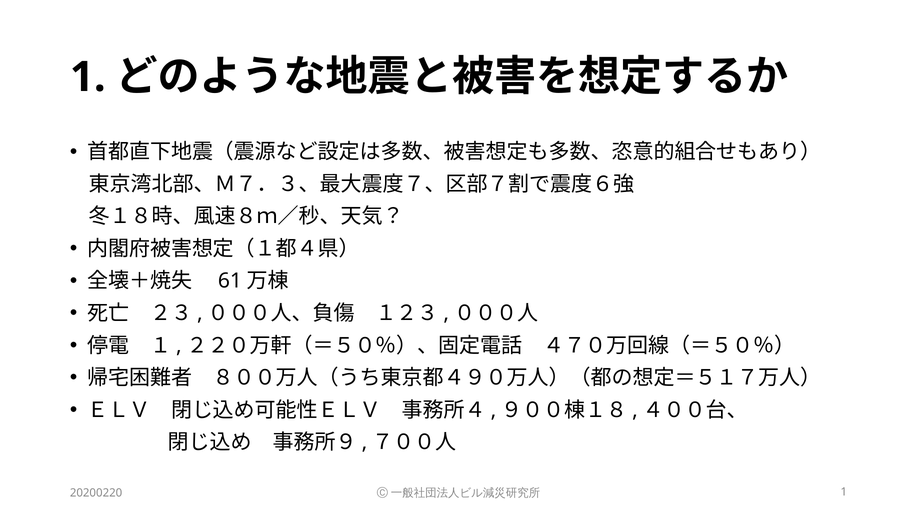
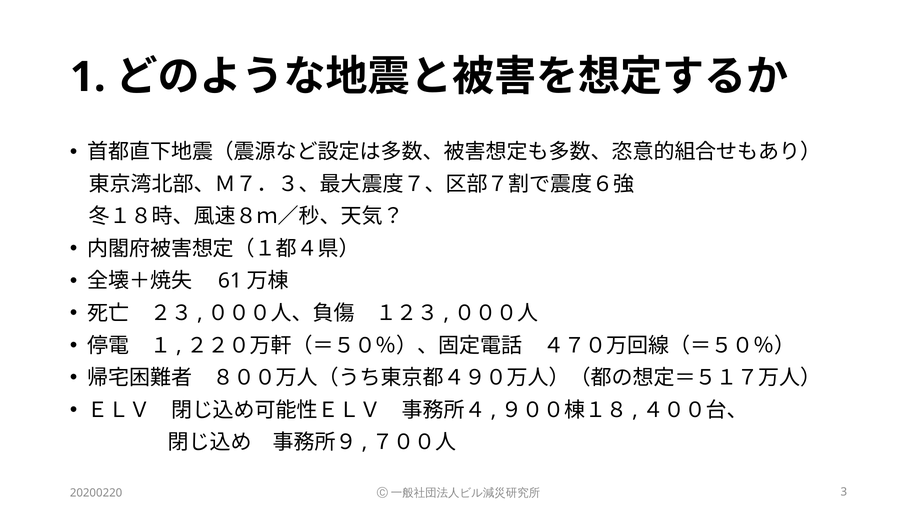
1 at (844, 492): 1 -> 3
